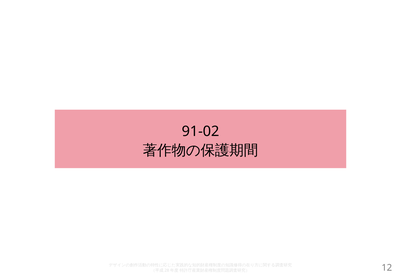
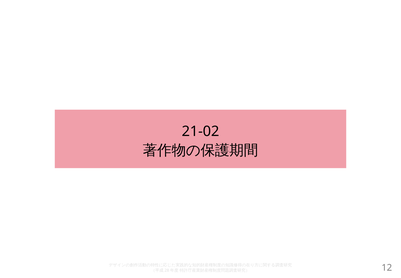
91-02: 91-02 -> 21-02
